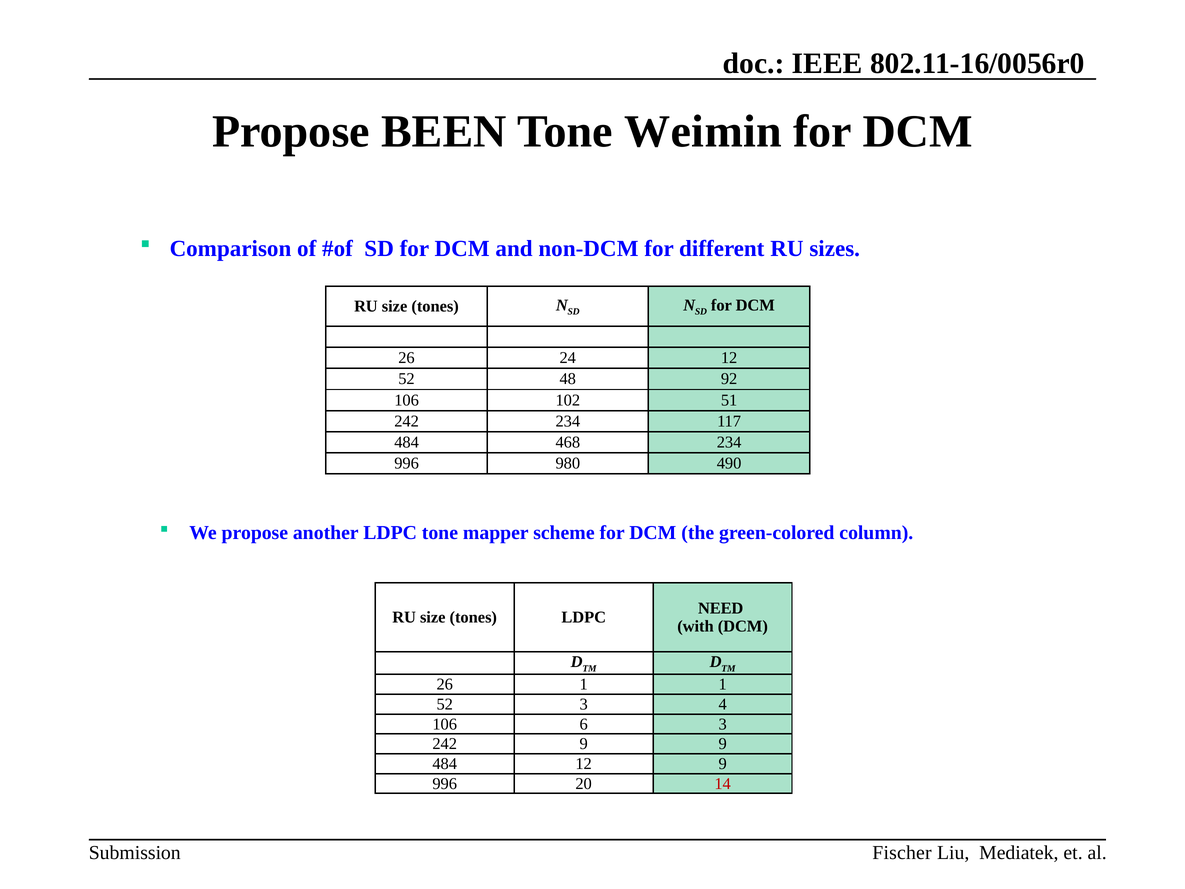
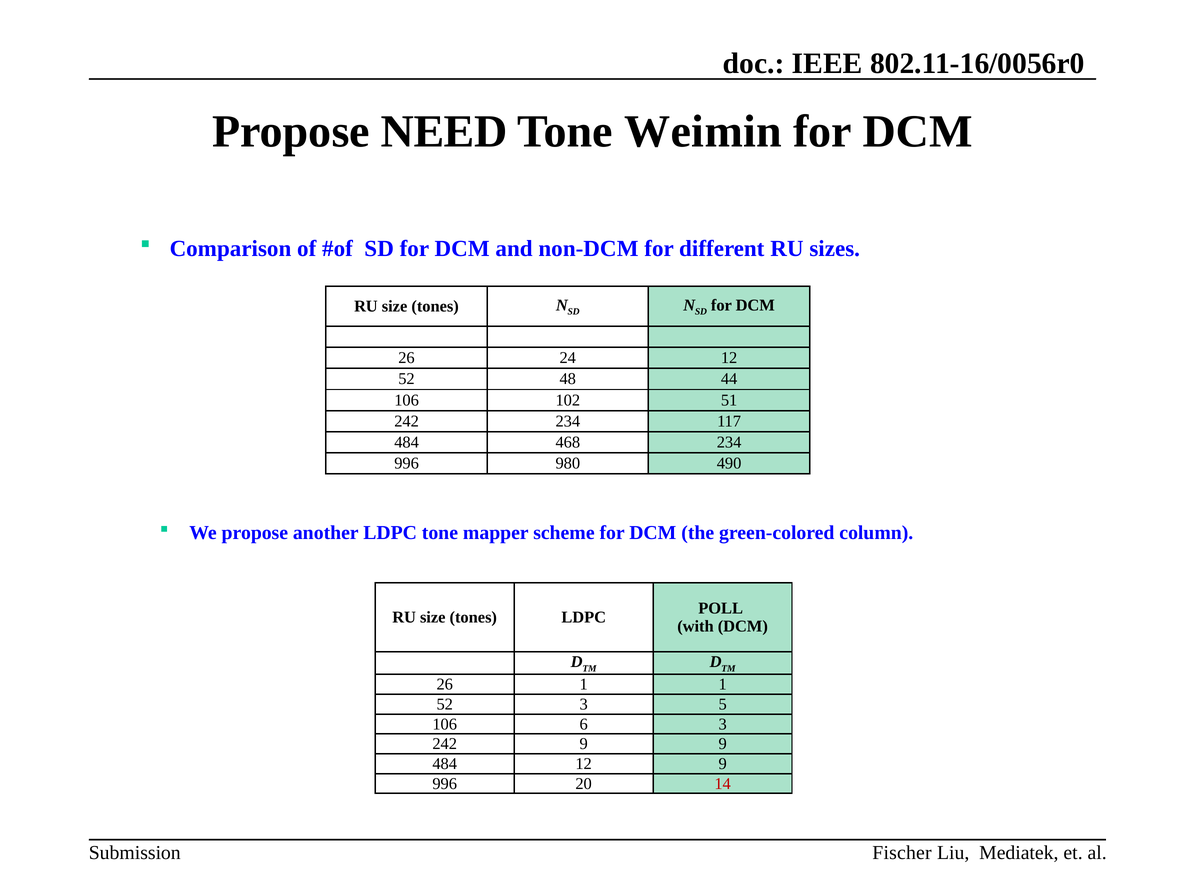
BEEN: BEEN -> NEED
92: 92 -> 44
NEED: NEED -> POLL
4: 4 -> 5
